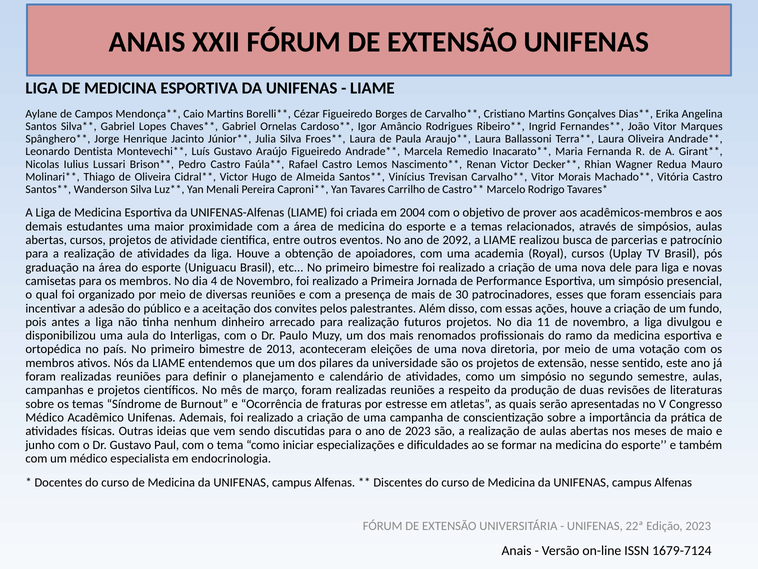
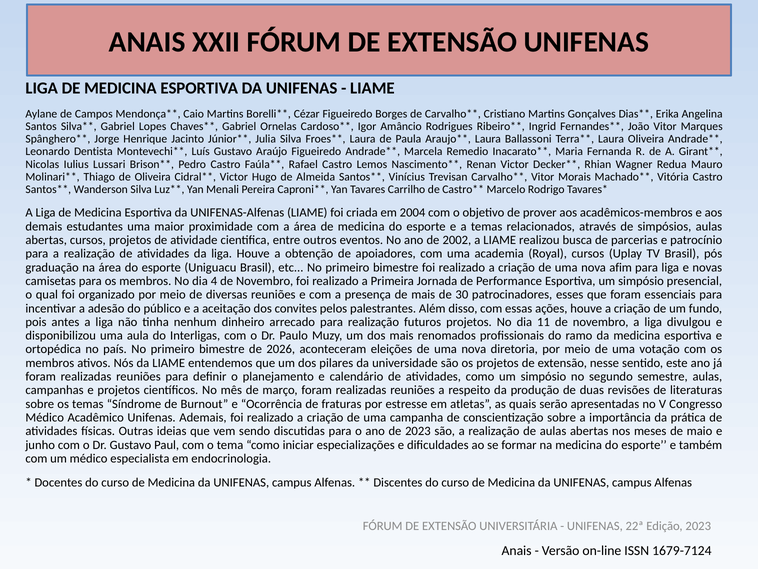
2092: 2092 -> 2002
dele: dele -> afim
2013: 2013 -> 2026
